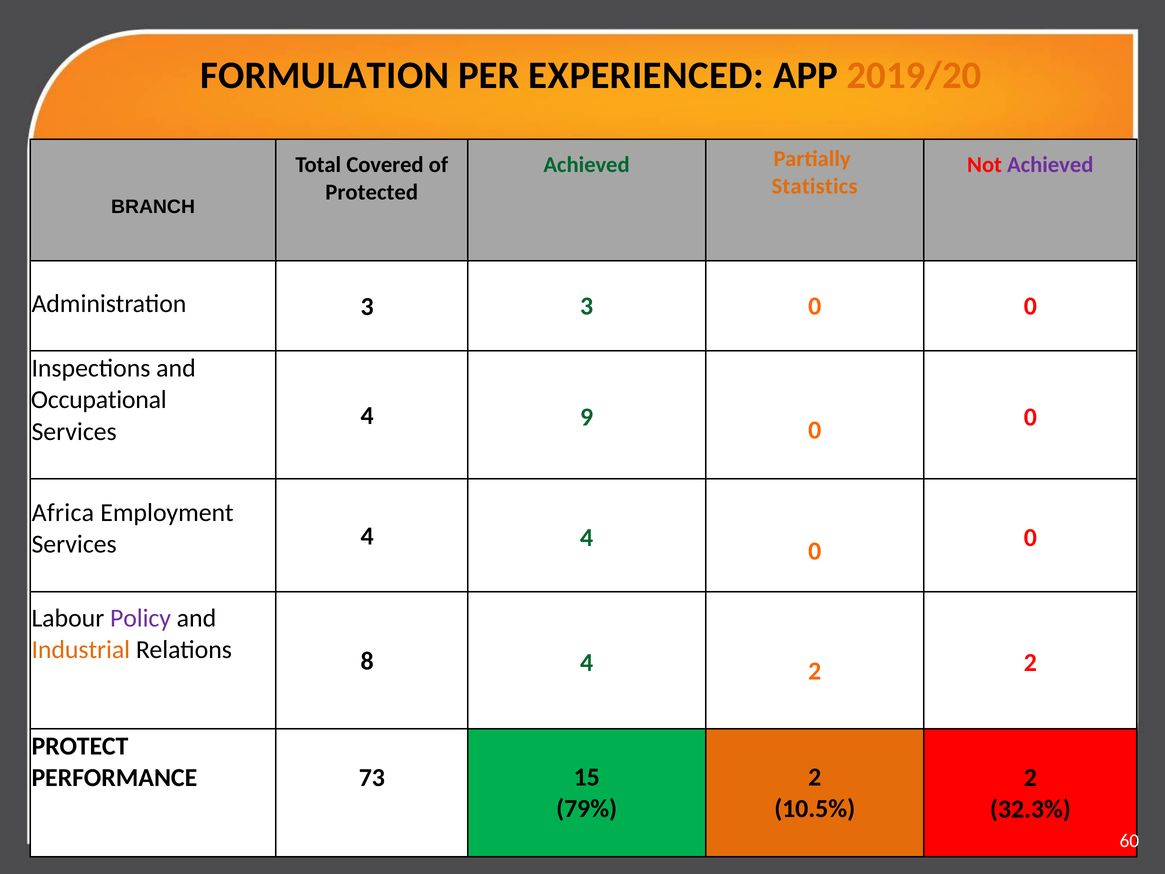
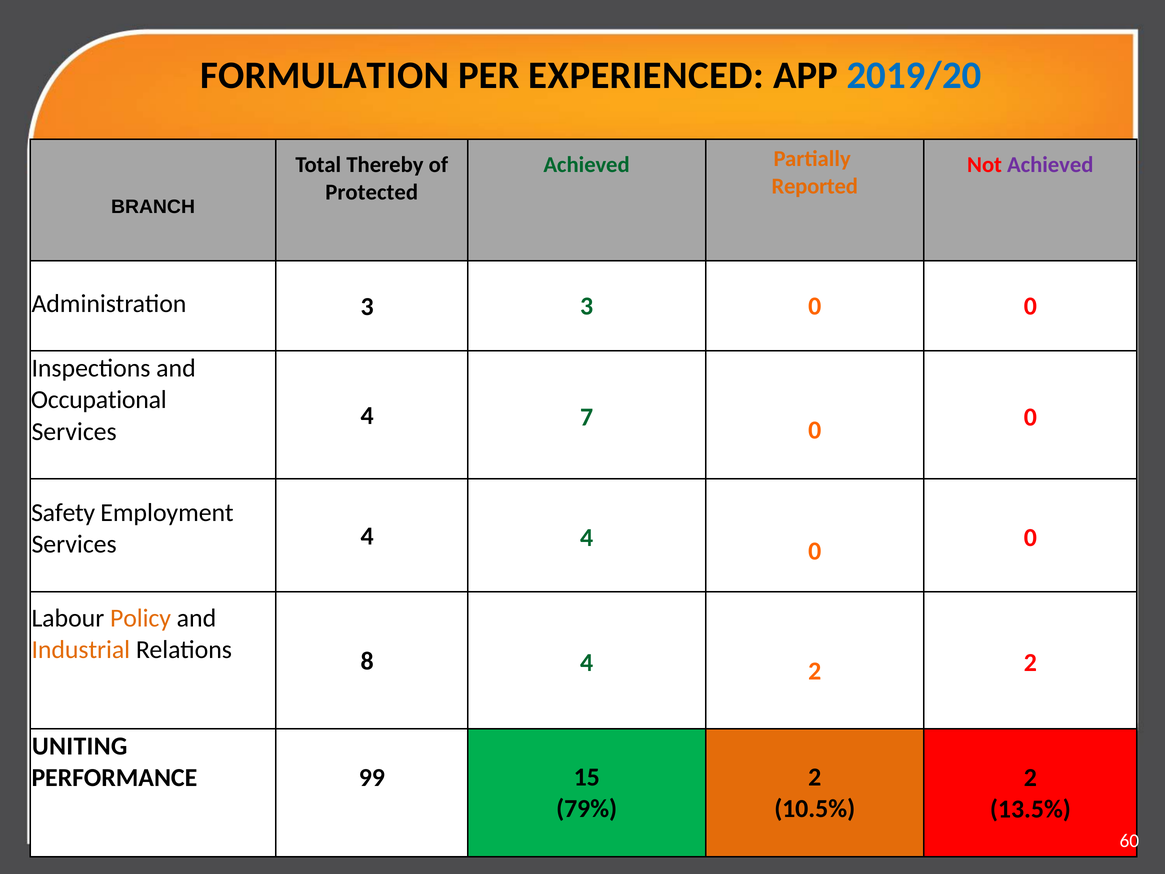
2019/20 colour: orange -> blue
Covered: Covered -> Thereby
Statistics: Statistics -> Reported
9: 9 -> 7
Africa: Africa -> Safety
Policy colour: purple -> orange
PROTECT: PROTECT -> UNITING
73: 73 -> 99
32.3%: 32.3% -> 13.5%
